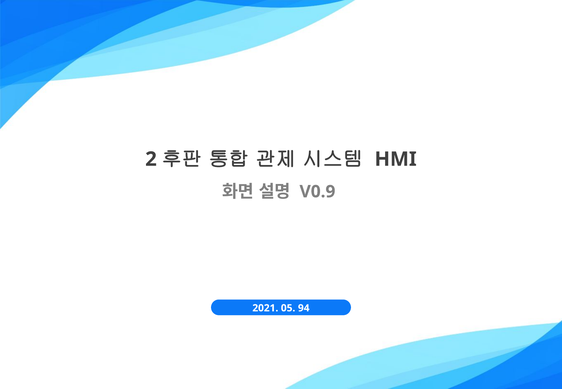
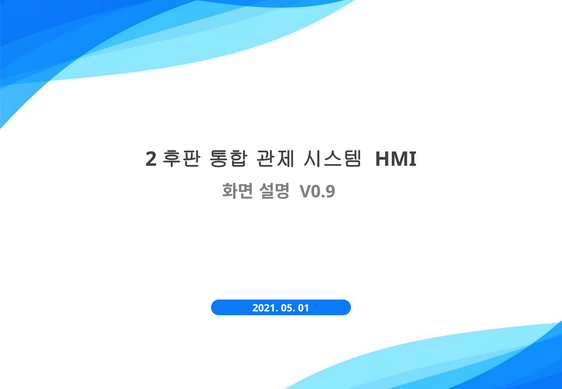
94: 94 -> 01
